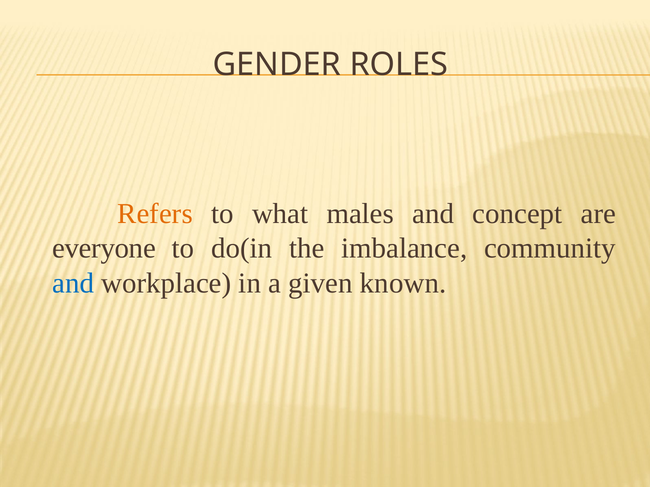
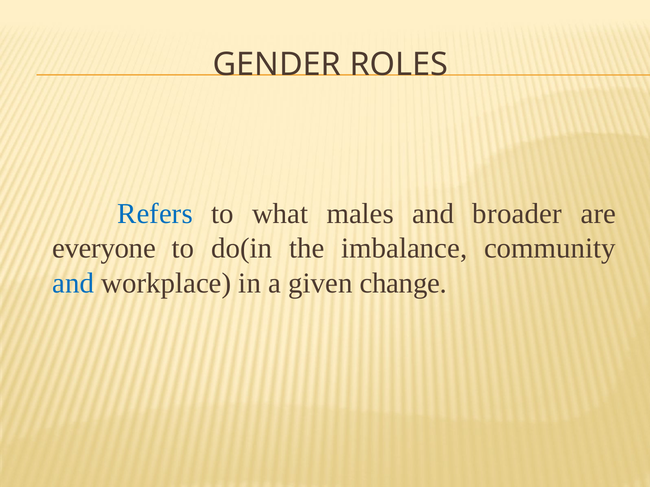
Refers colour: orange -> blue
concept: concept -> broader
known: known -> change
